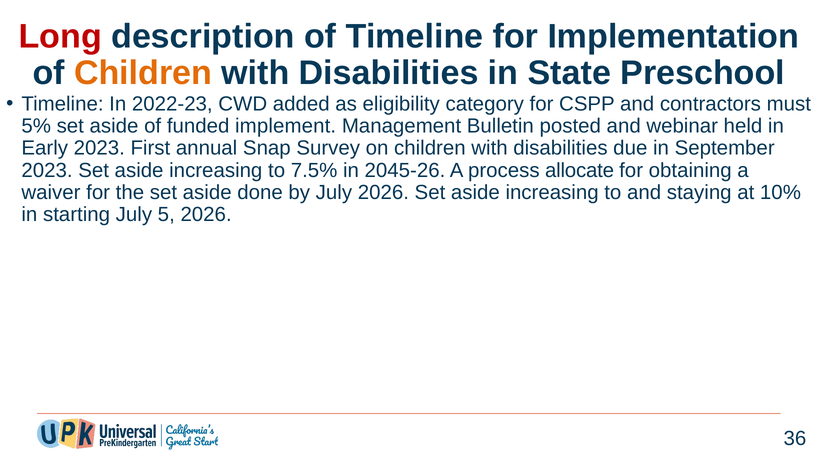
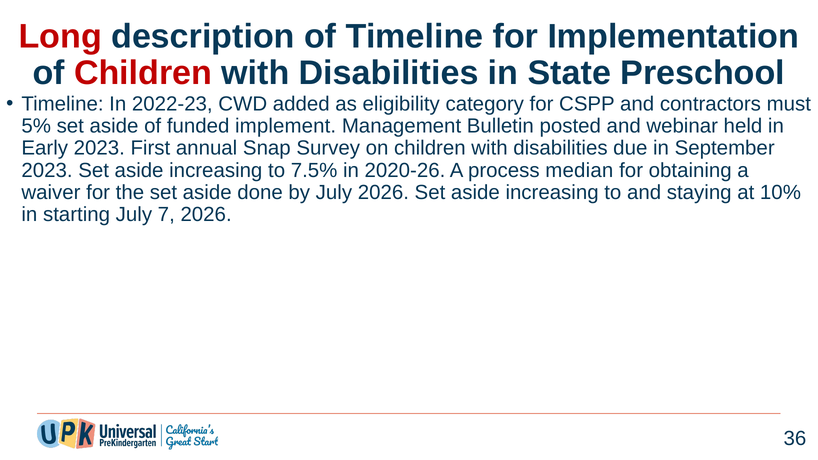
Children at (143, 73) colour: orange -> red
2045-26: 2045-26 -> 2020-26
allocate: allocate -> median
5: 5 -> 7
